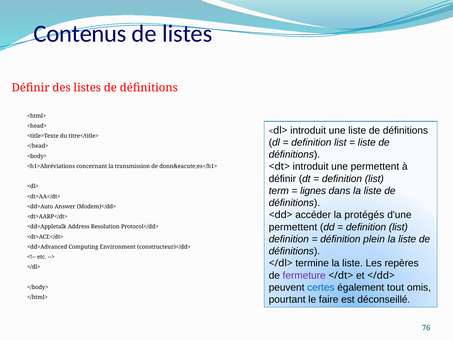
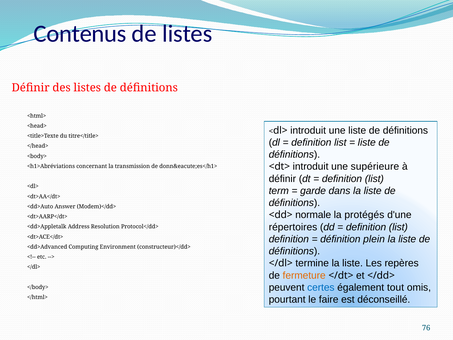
une permettent: permettent -> supérieure
lignes: lignes -> garde
accéder: accéder -> normale
permettent at (293, 227): permettent -> répertoires
fermeture colour: purple -> orange
